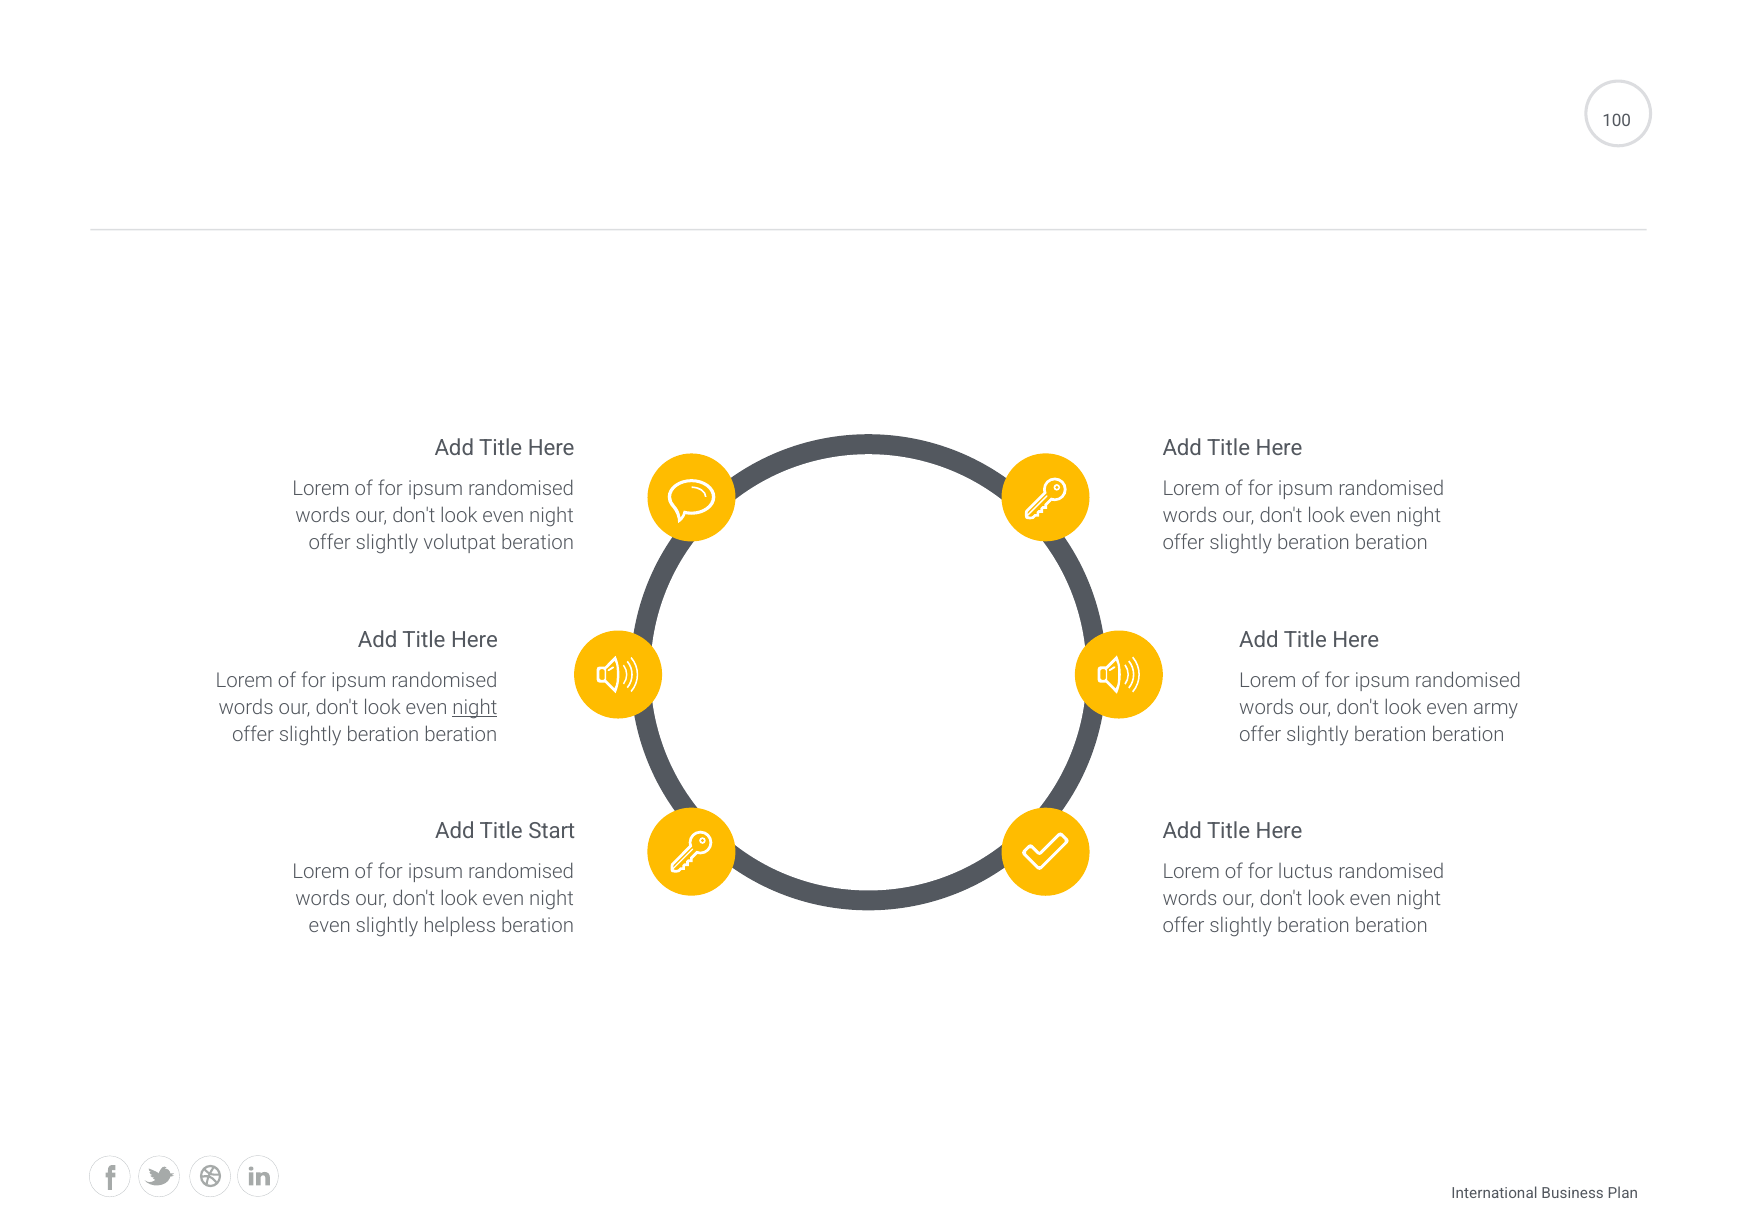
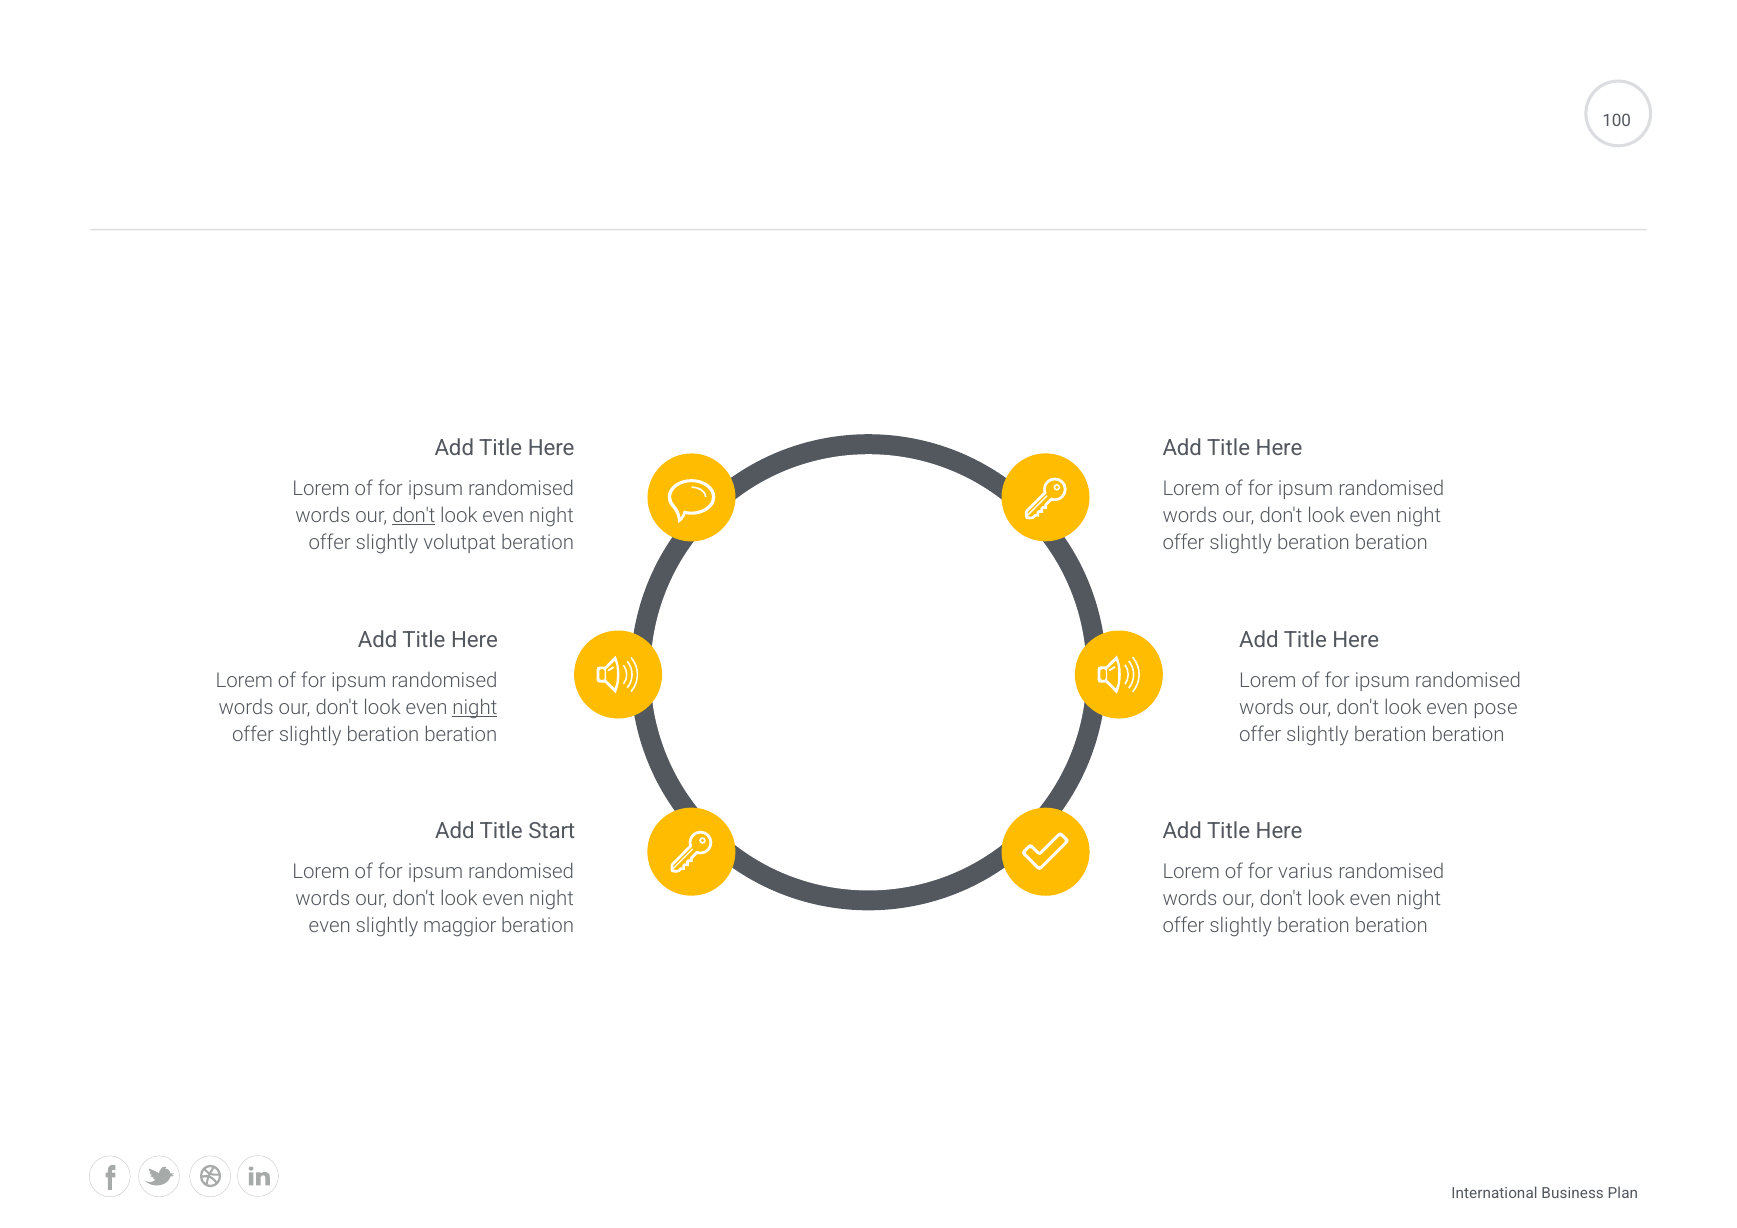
don't at (414, 516) underline: none -> present
army: army -> pose
luctus: luctus -> varius
helpless: helpless -> maggior
